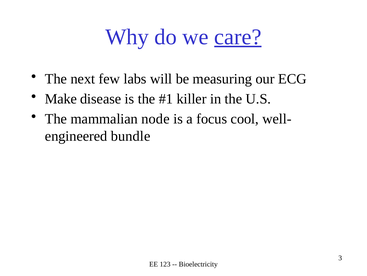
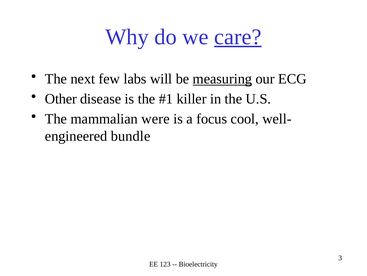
measuring underline: none -> present
Make: Make -> Other
node: node -> were
